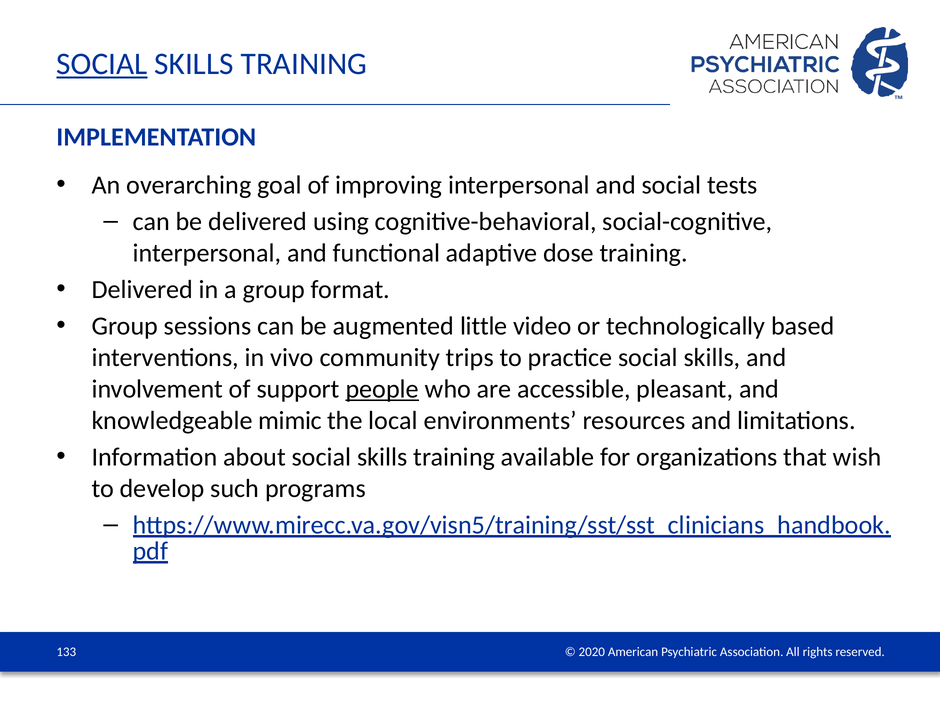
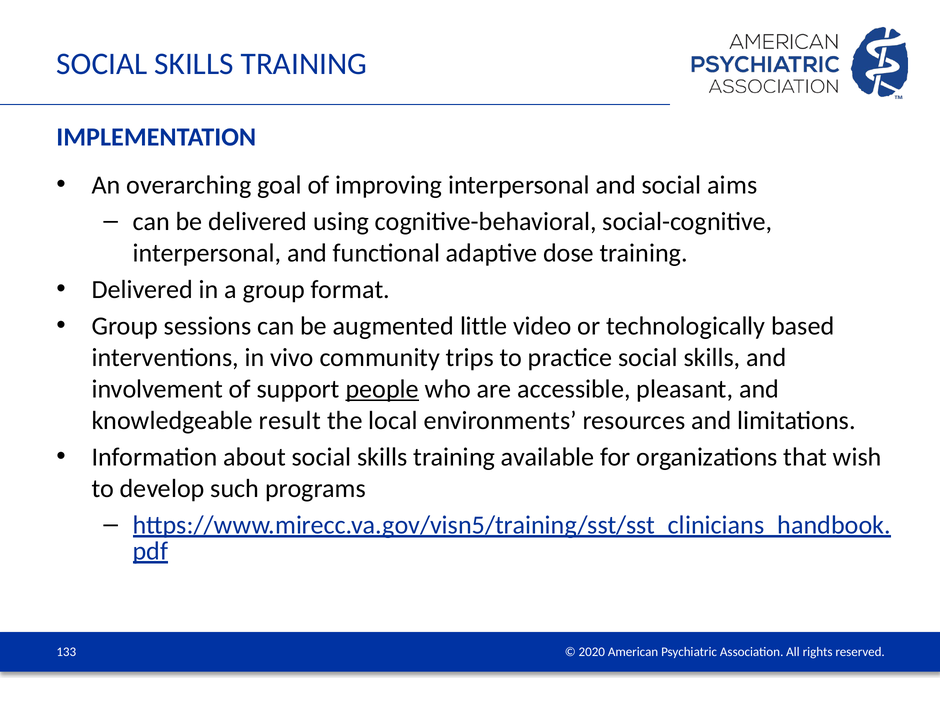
SOCIAL at (102, 64) underline: present -> none
tests: tests -> aims
mimic: mimic -> result
